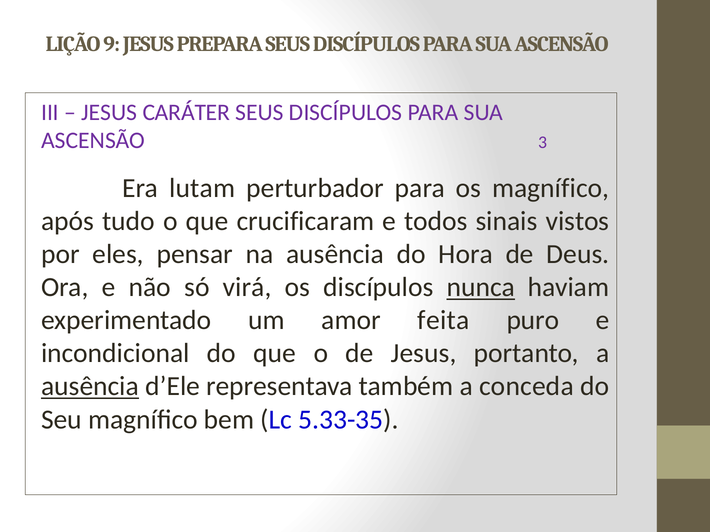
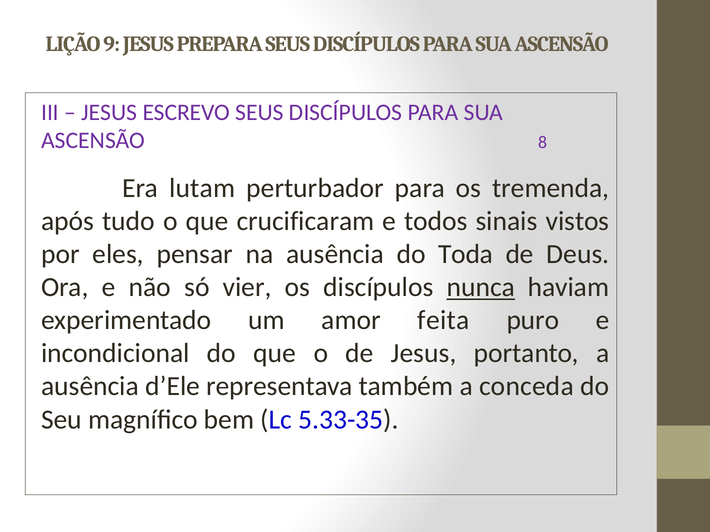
CARÁTER: CARÁTER -> ESCREVO
3: 3 -> 8
os magnífico: magnífico -> tremenda
Hora: Hora -> Toda
virá: virá -> vier
ausência at (90, 387) underline: present -> none
